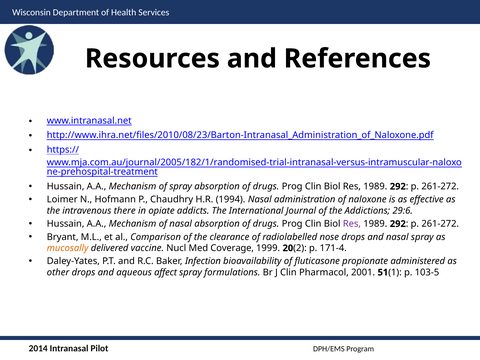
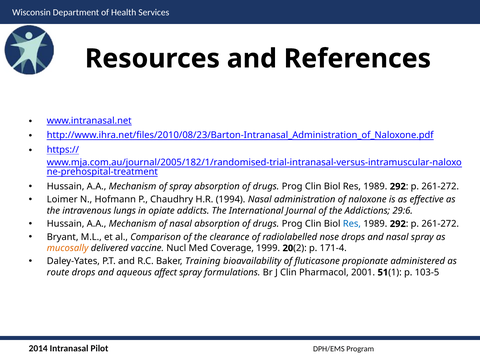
there: there -> lungs
Res at (352, 224) colour: purple -> blue
Infection: Infection -> Training
other: other -> route
